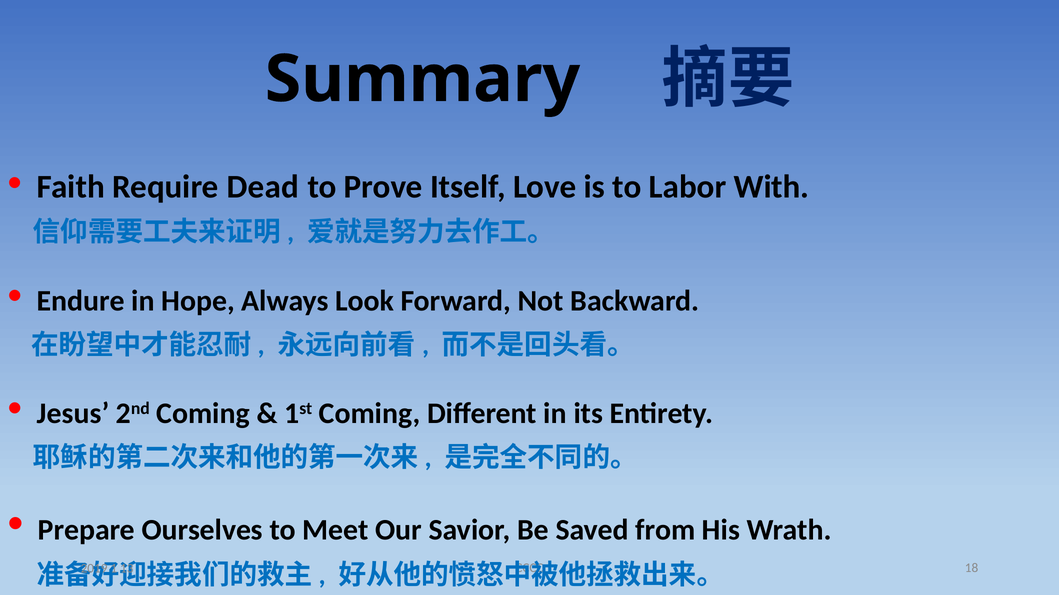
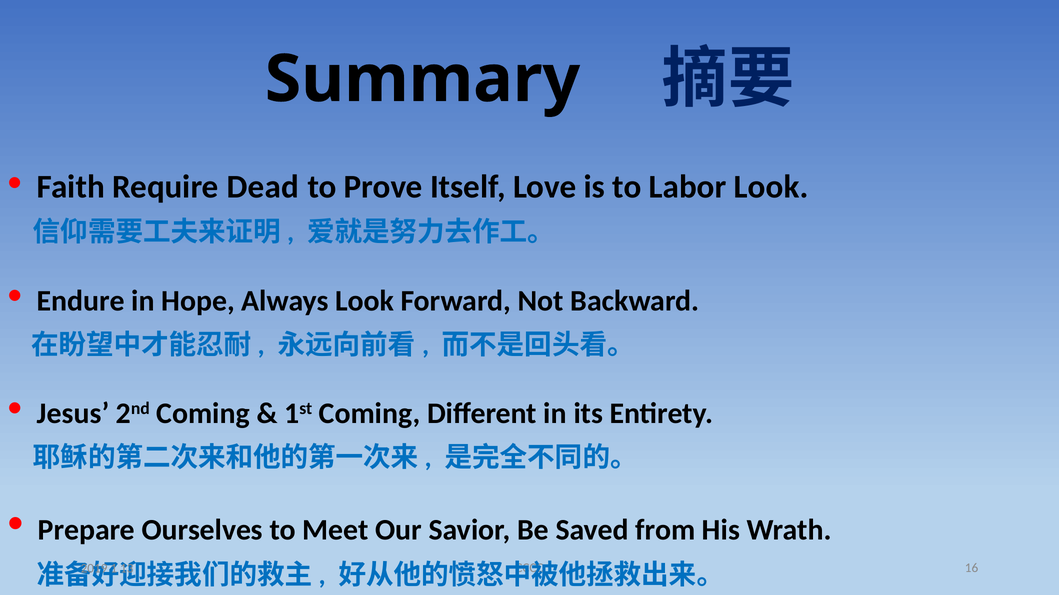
Labor With: With -> Look
18: 18 -> 16
